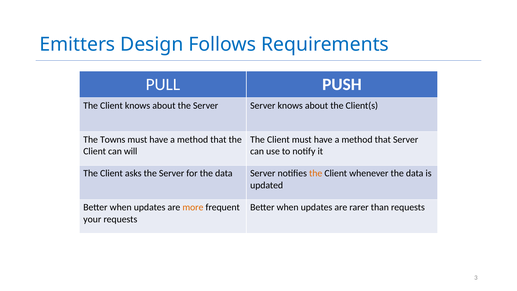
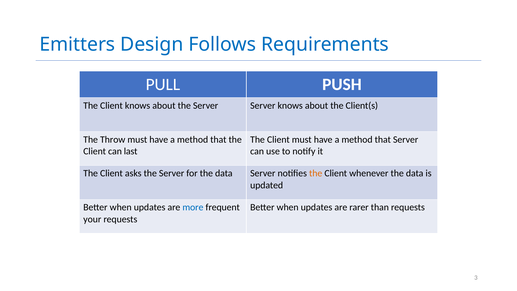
Towns: Towns -> Throw
will: will -> last
more colour: orange -> blue
